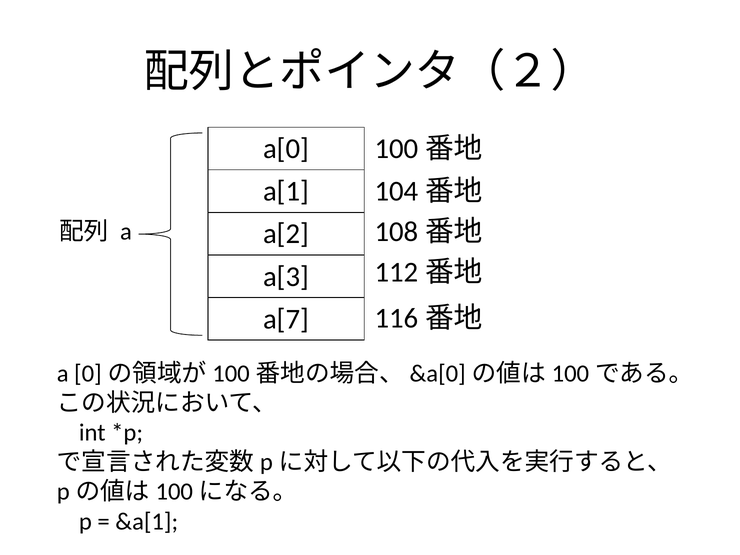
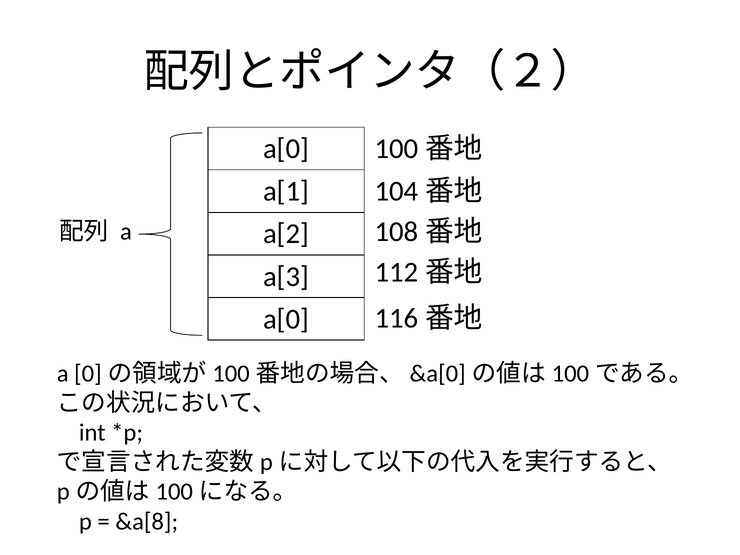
a[7 at (286, 319): a[7 -> a[0
&a[1: &a[1 -> &a[8
